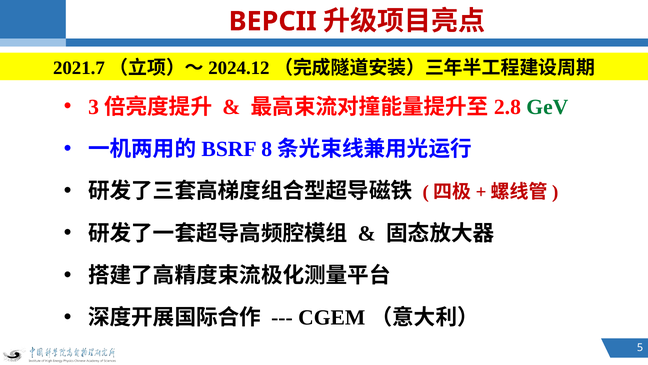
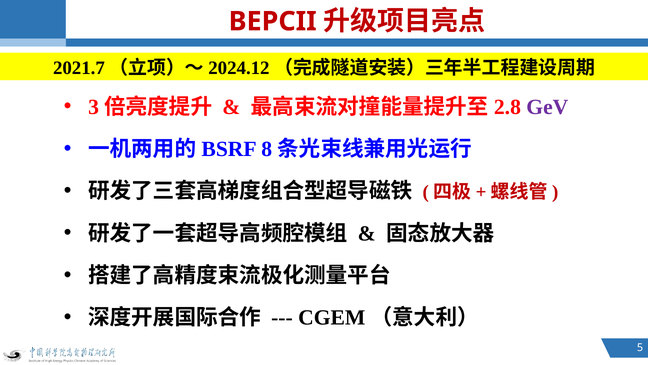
GeV colour: green -> purple
